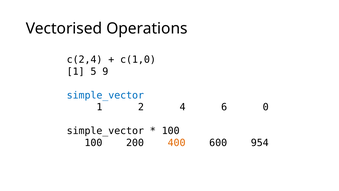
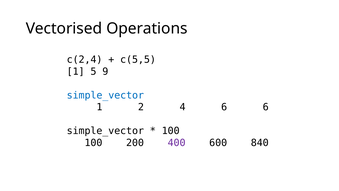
c(1,0: c(1,0 -> c(5,5
6 0: 0 -> 6
400 colour: orange -> purple
954: 954 -> 840
